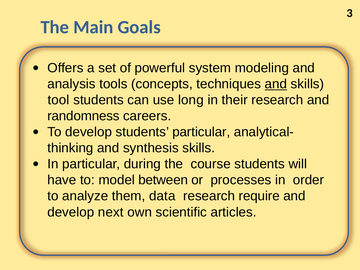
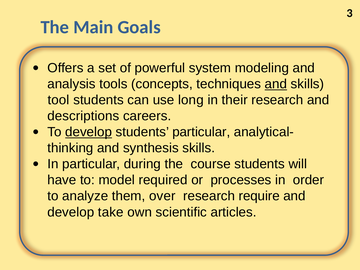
randomness: randomness -> descriptions
develop at (89, 132) underline: none -> present
between: between -> required
data: data -> over
next: next -> take
